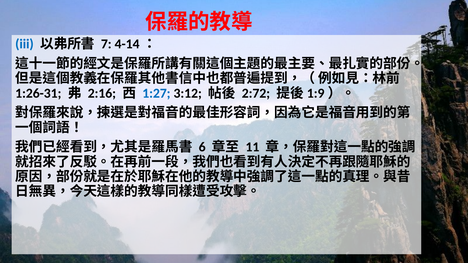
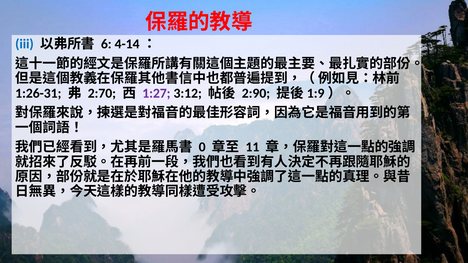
7: 7 -> 6
2:16: 2:16 -> 2:70
1:27 colour: blue -> purple
2:72: 2:72 -> 2:90
6: 6 -> 0
